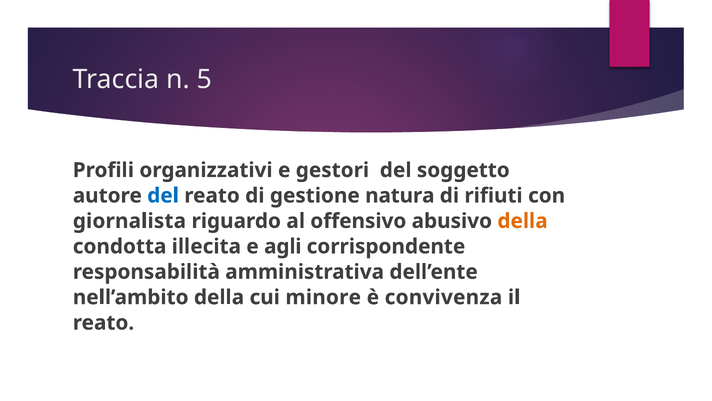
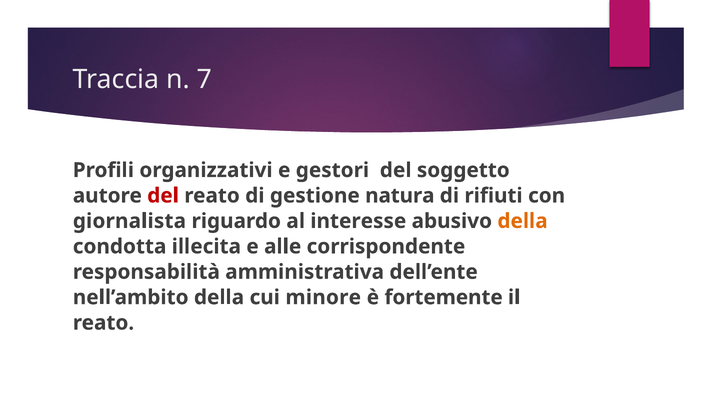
5: 5 -> 7
del at (163, 195) colour: blue -> red
offensivo: offensivo -> interesse
agli: agli -> alle
convivenza: convivenza -> fortemente
